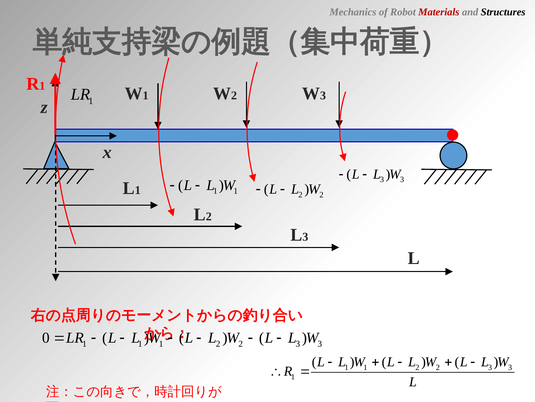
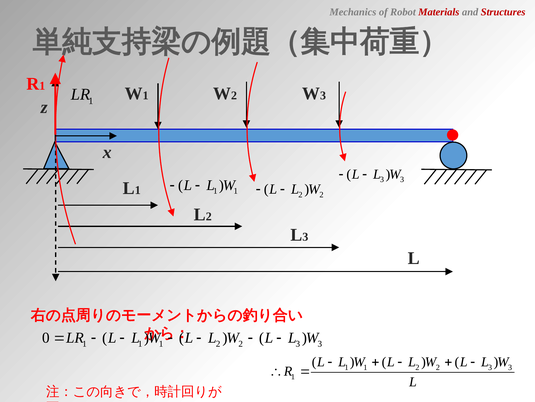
Structures colour: black -> red
